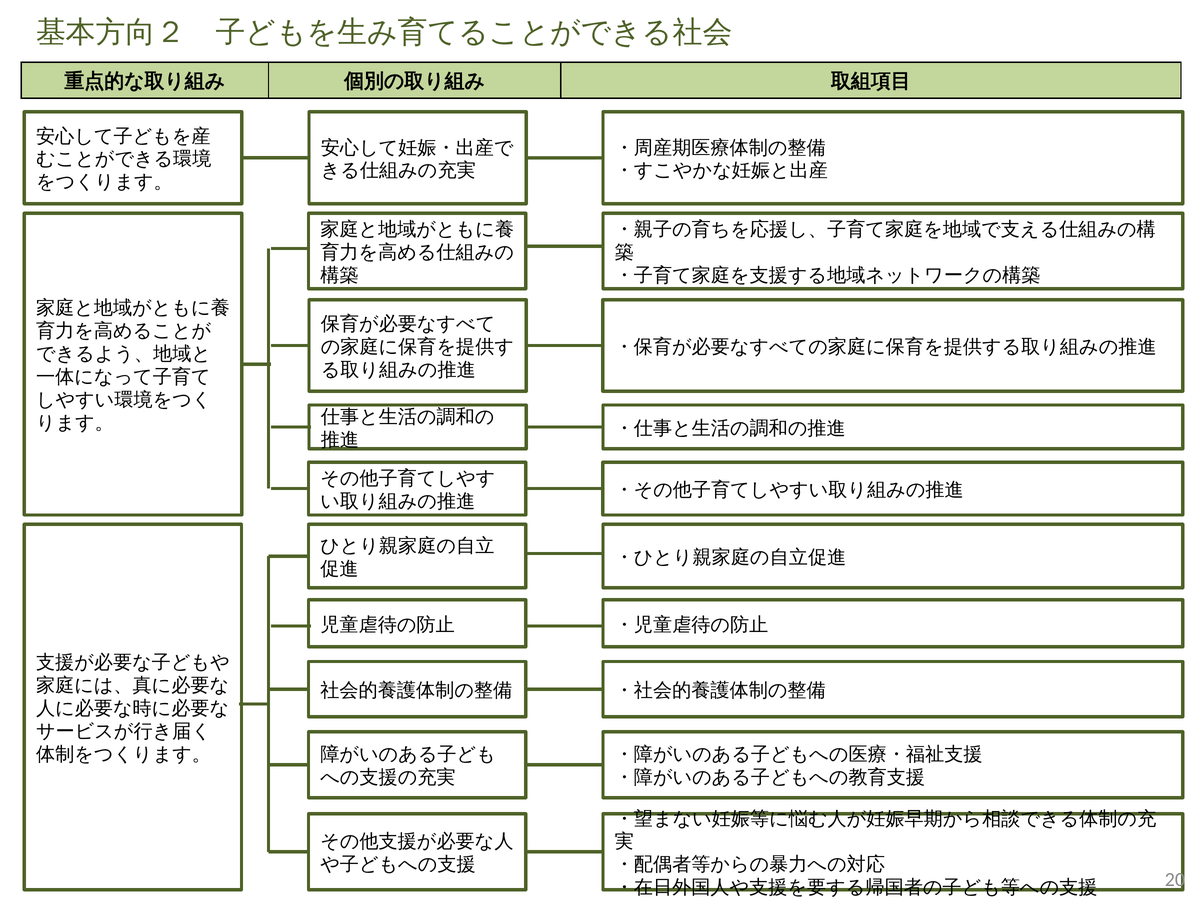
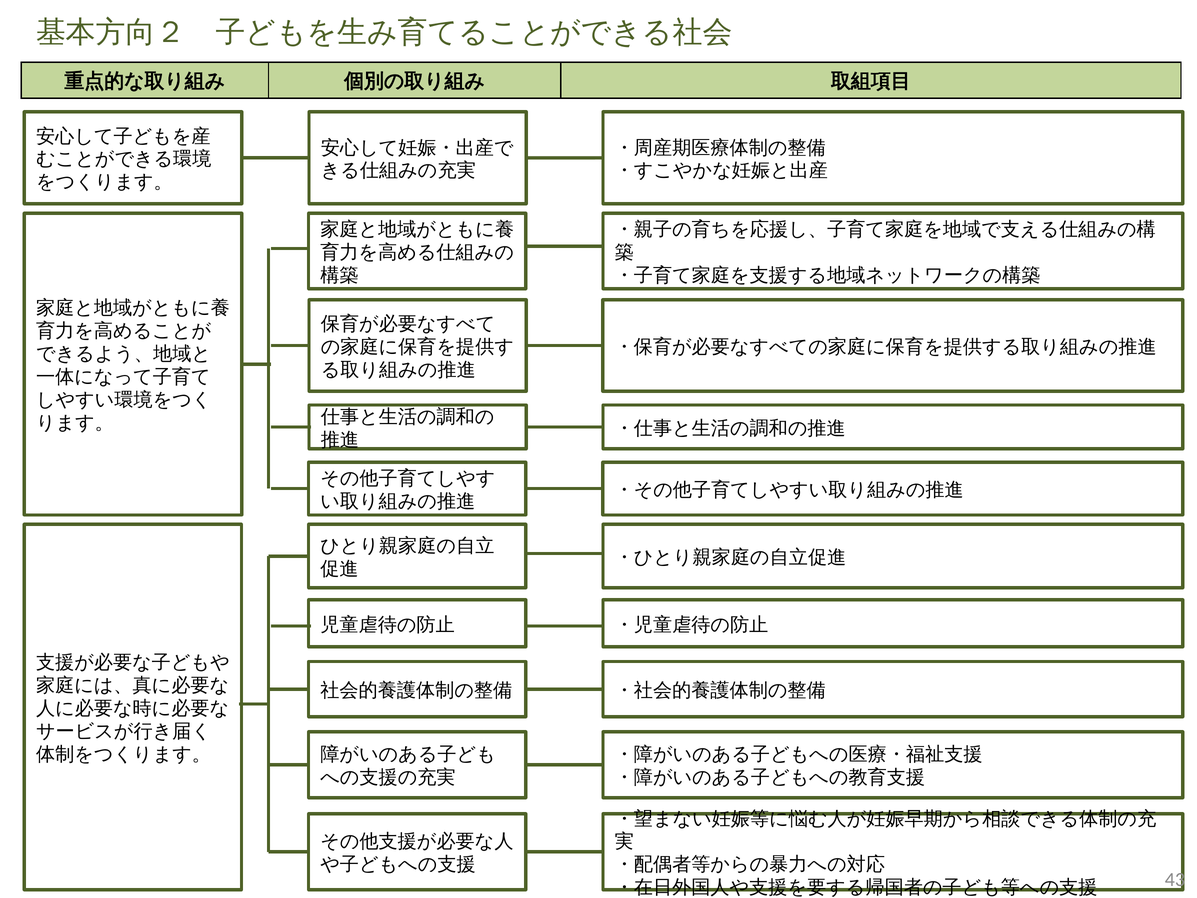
20: 20 -> 43
